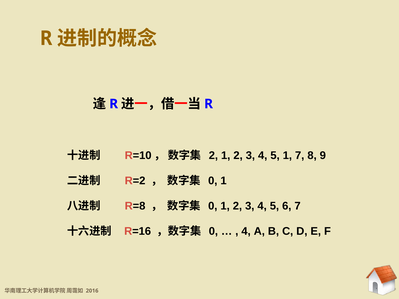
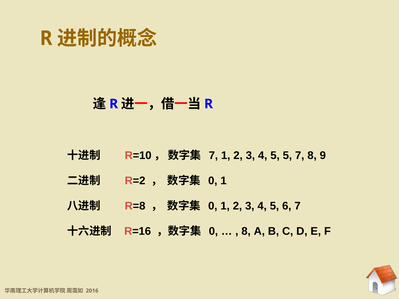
2 at (213, 156): 2 -> 7
5 1: 1 -> 5
4 at (246, 231): 4 -> 8
